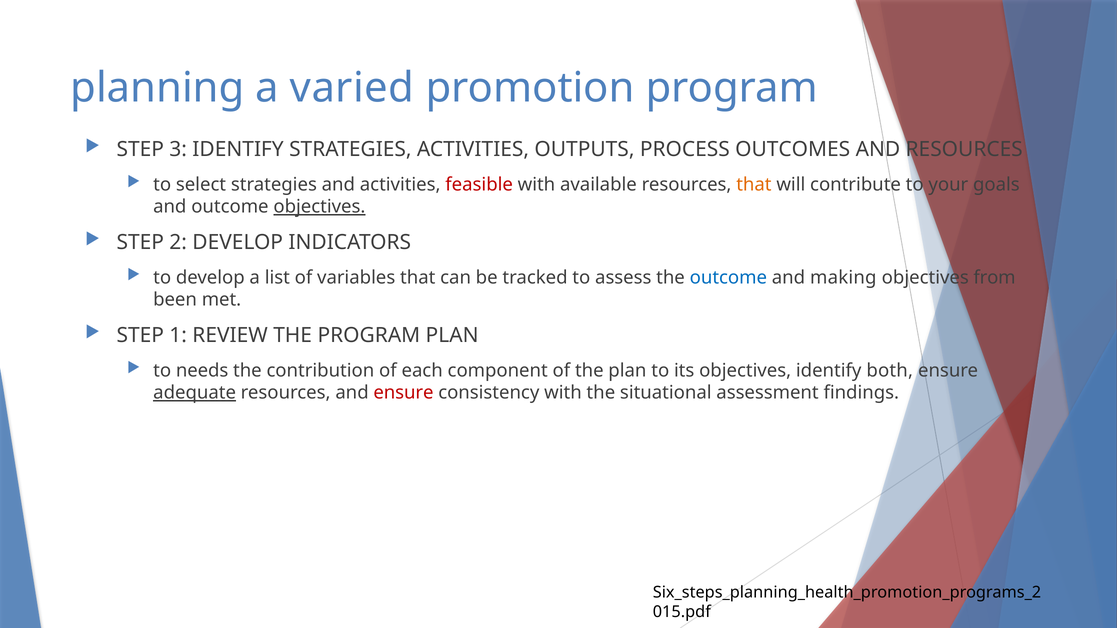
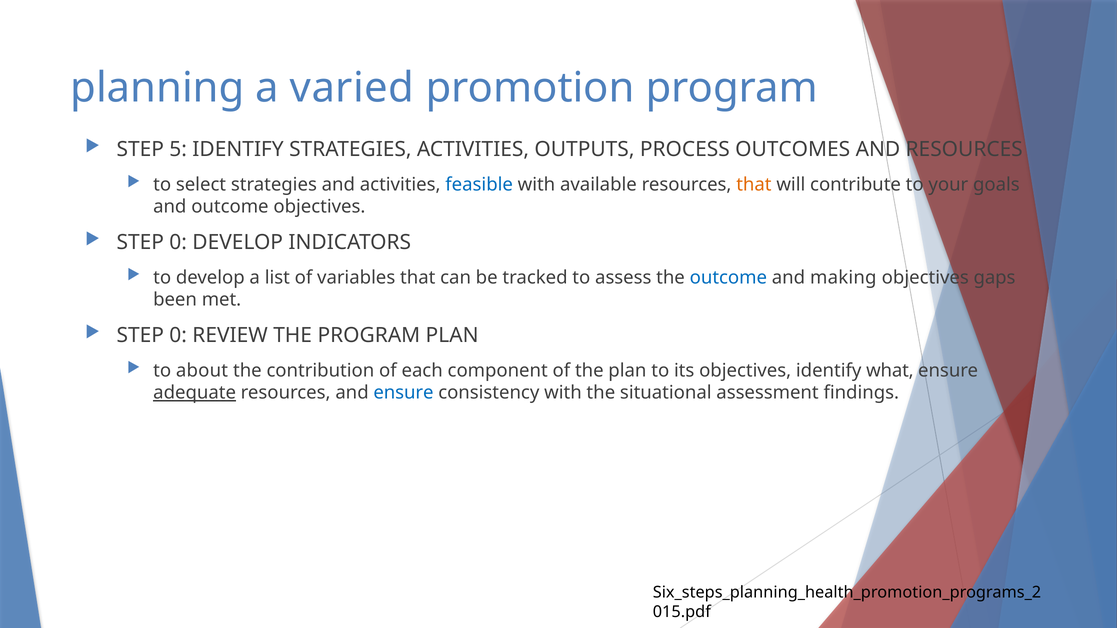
3: 3 -> 5
feasible colour: red -> blue
objectives at (319, 207) underline: present -> none
2 at (178, 242): 2 -> 0
from: from -> gaps
1 at (178, 335): 1 -> 0
needs: needs -> about
both: both -> what
ensure at (403, 393) colour: red -> blue
